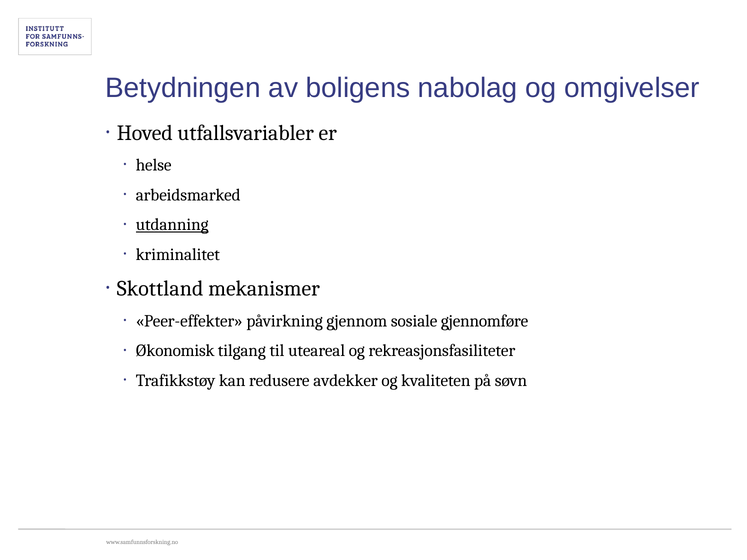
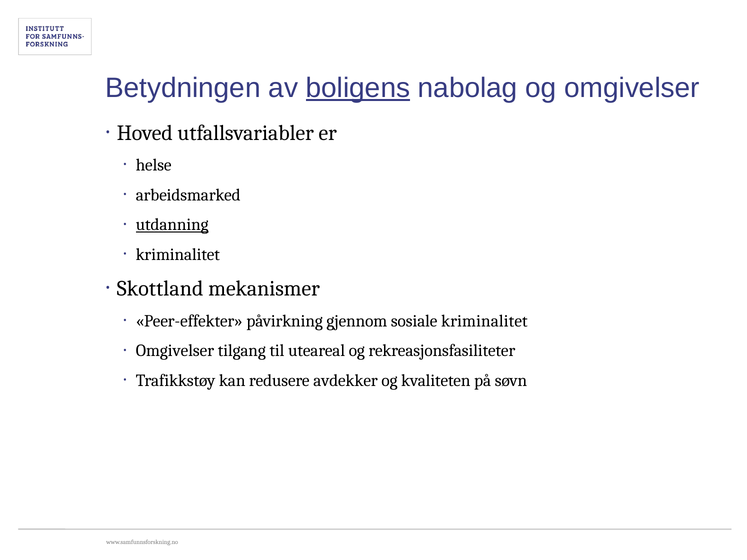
boligens underline: none -> present
sosiale gjennomføre: gjennomføre -> kriminalitet
Økonomisk at (175, 351): Økonomisk -> Omgivelser
